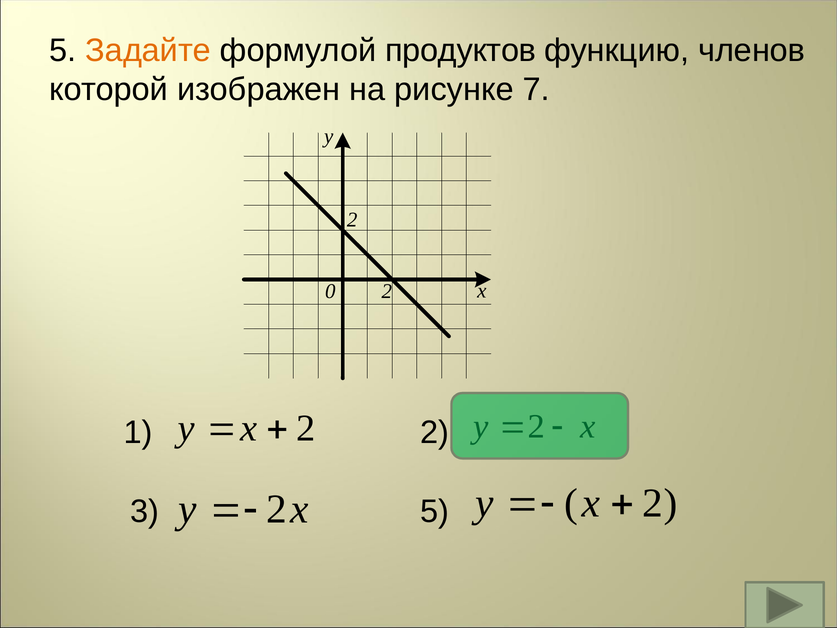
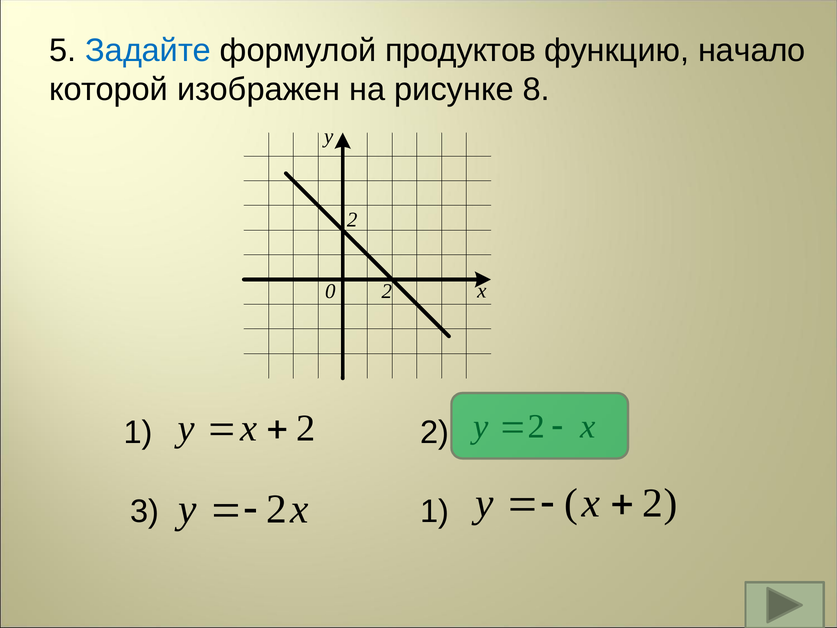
Задайте colour: orange -> blue
членов: членов -> начало
7: 7 -> 8
3 5: 5 -> 1
